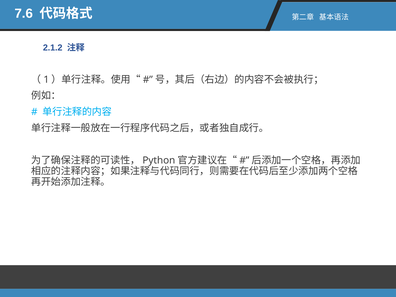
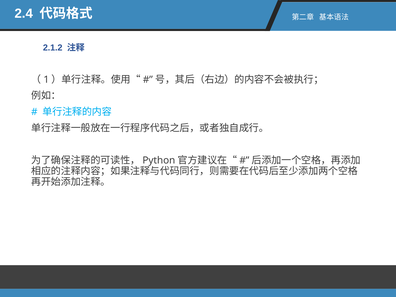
7.6: 7.6 -> 2.4
